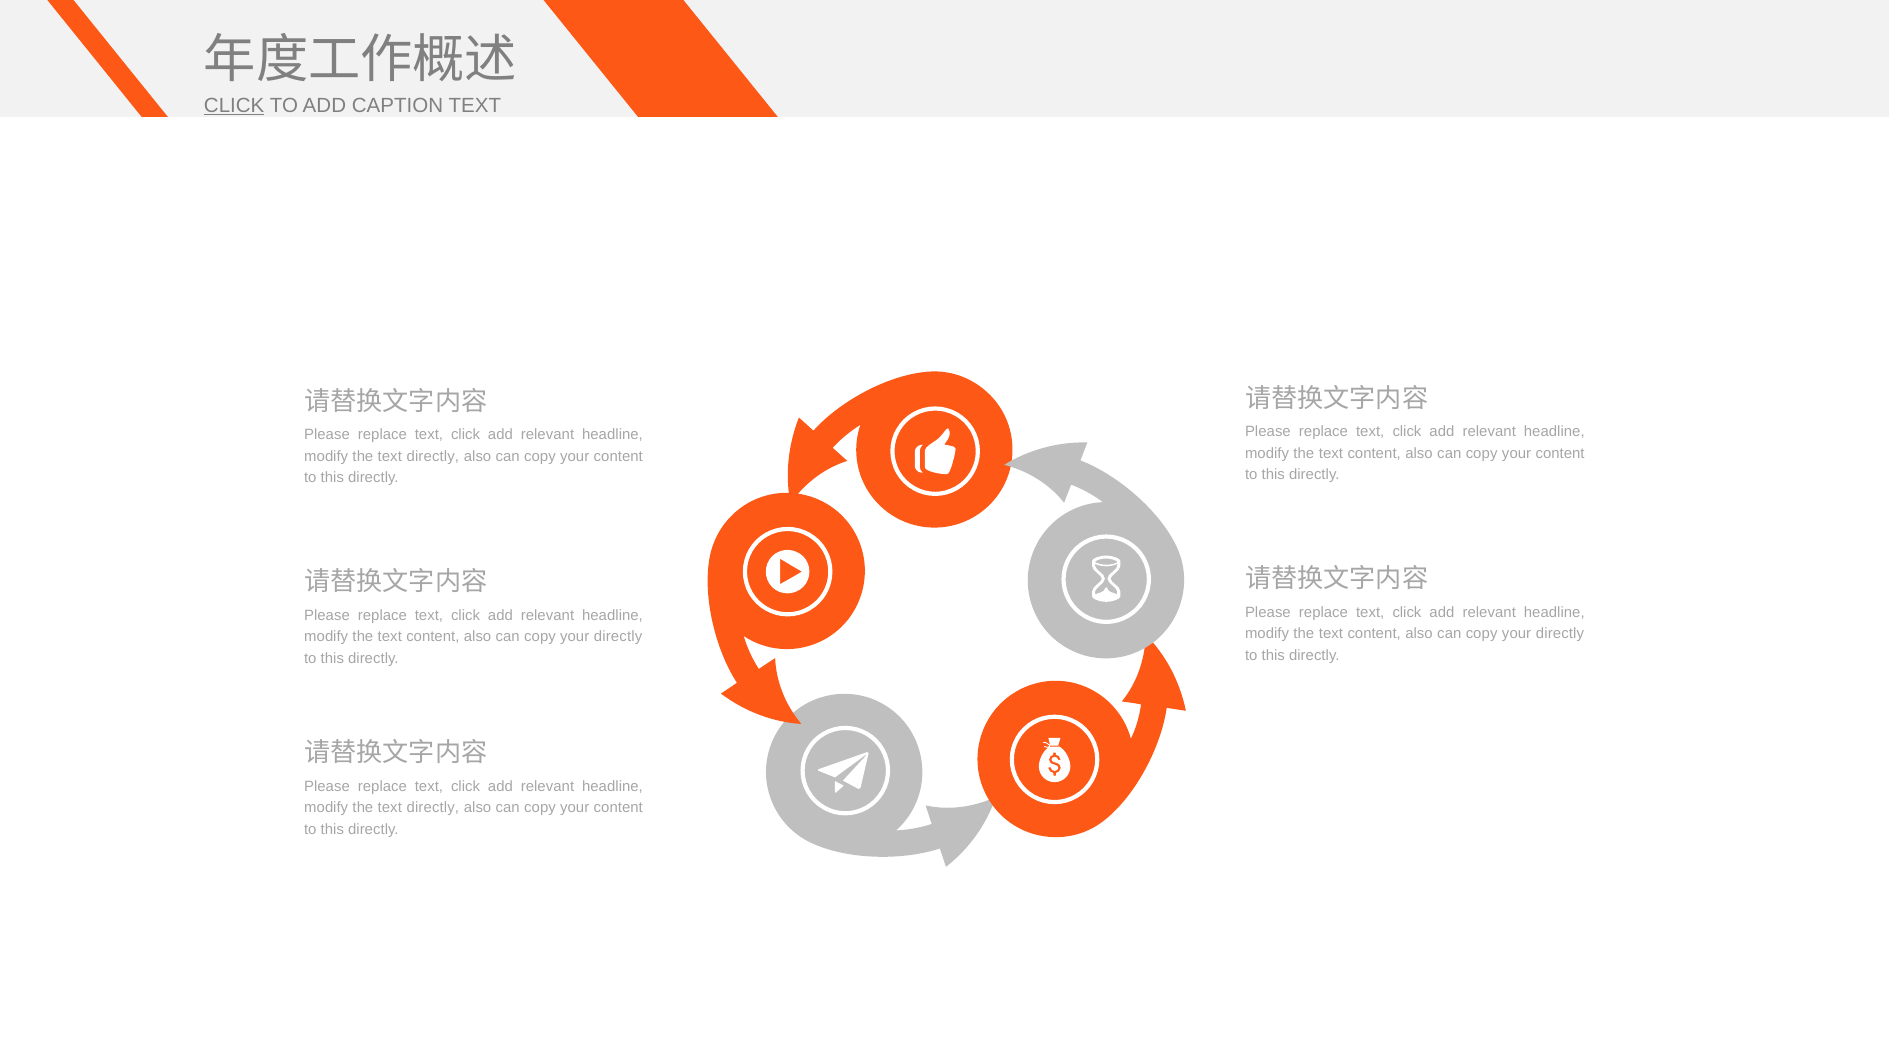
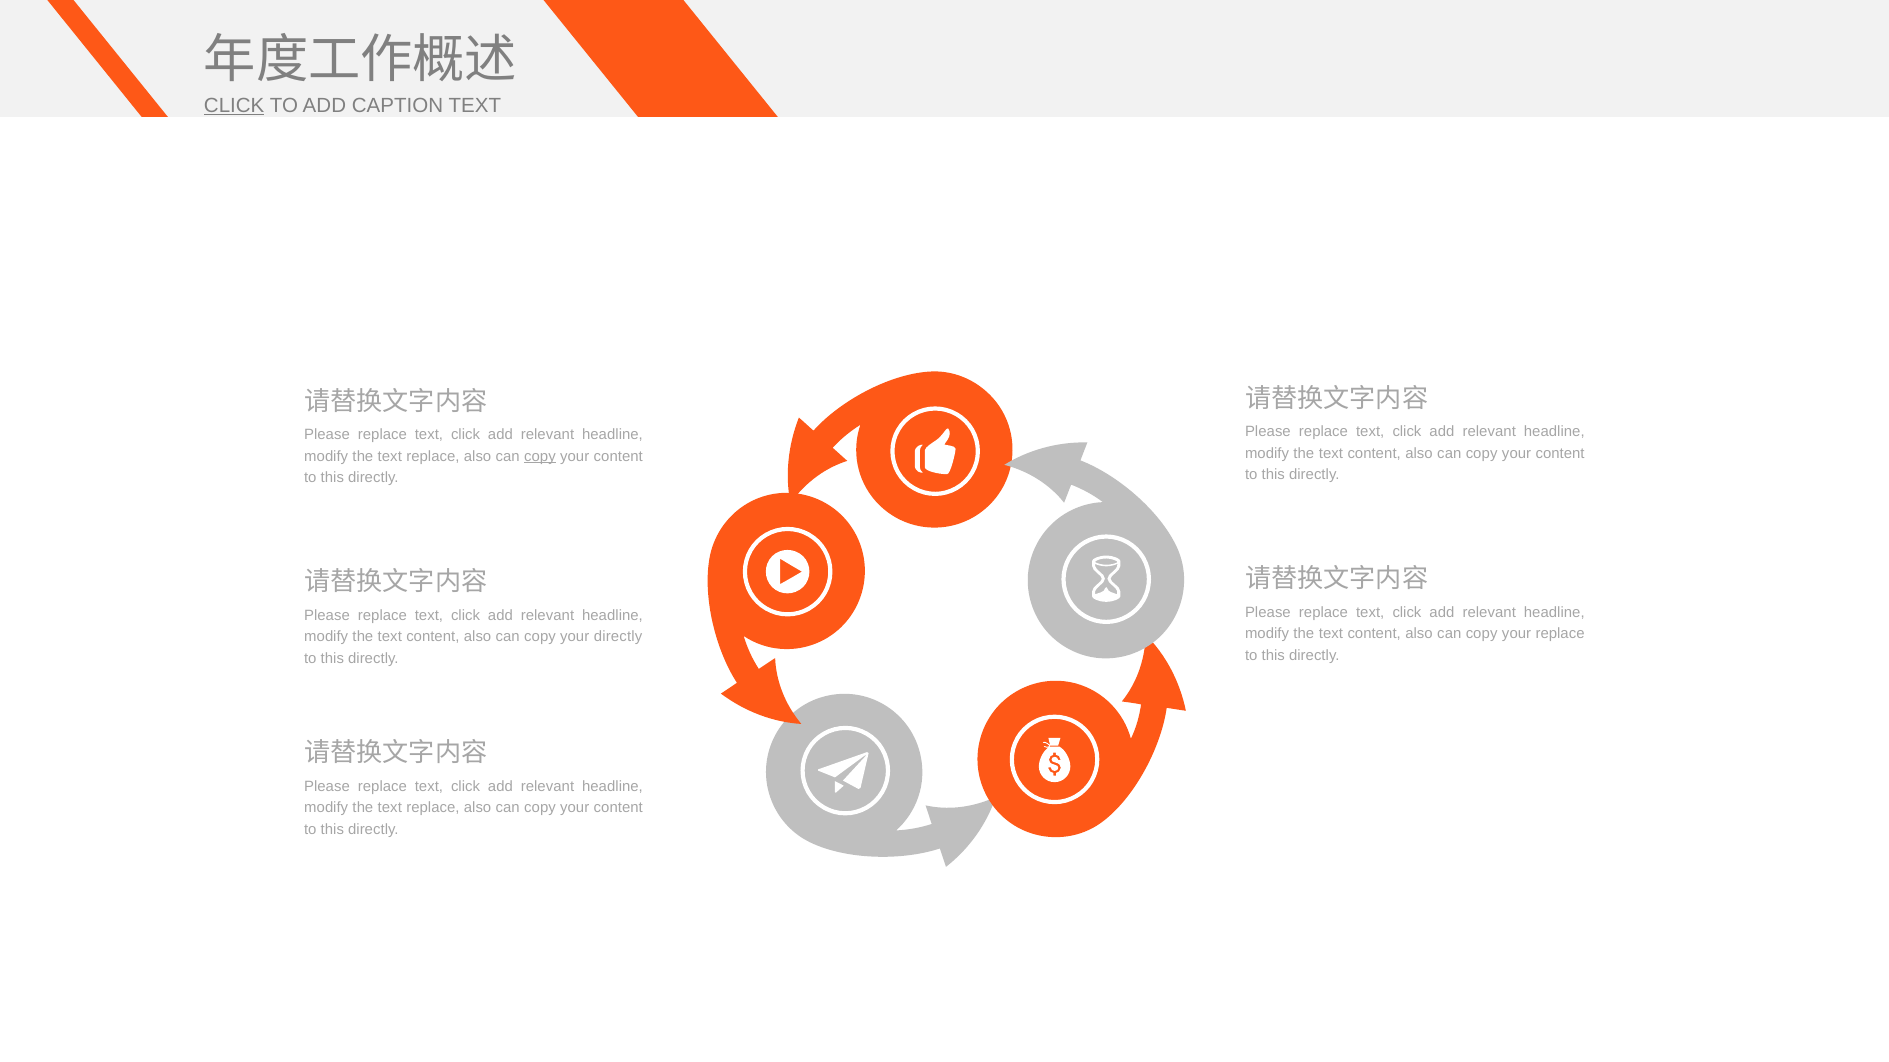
directly at (433, 457): directly -> replace
copy at (540, 457) underline: none -> present
directly at (1560, 634): directly -> replace
directly at (433, 808): directly -> replace
